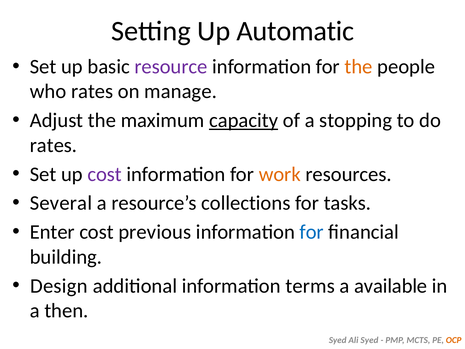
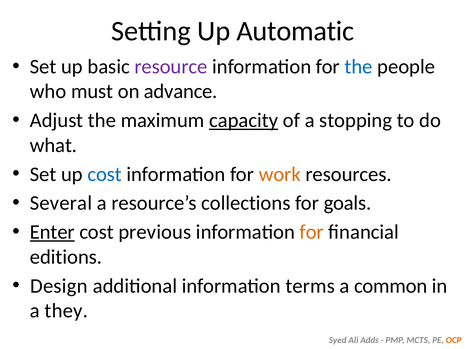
the at (359, 67) colour: orange -> blue
who rates: rates -> must
manage: manage -> advance
rates at (53, 145): rates -> what
cost at (105, 174) colour: purple -> blue
tasks: tasks -> goals
Enter underline: none -> present
for at (312, 232) colour: blue -> orange
building: building -> editions
available: available -> common
then: then -> they
Ali Syed: Syed -> Adds
